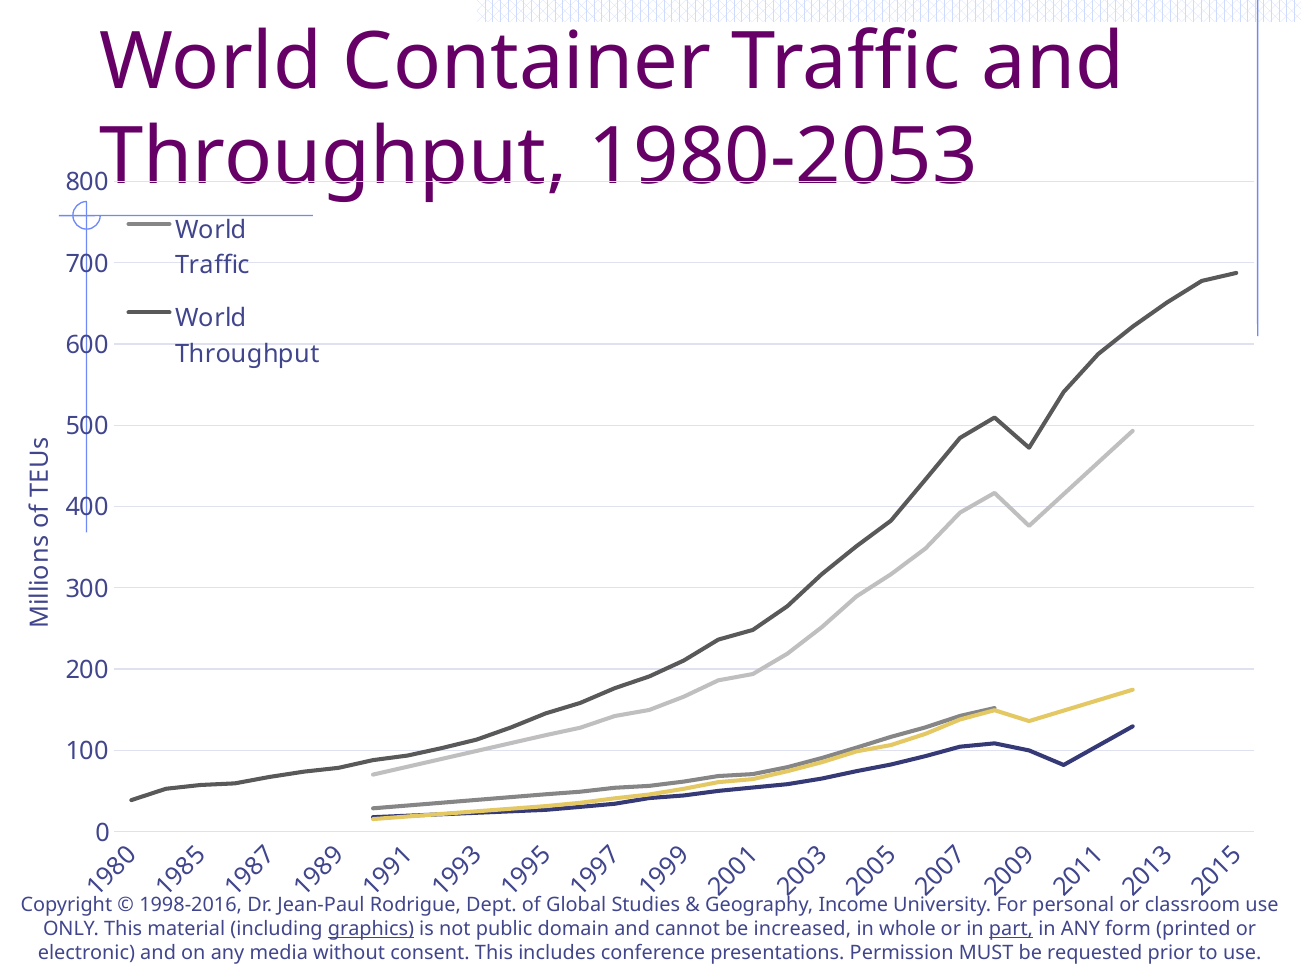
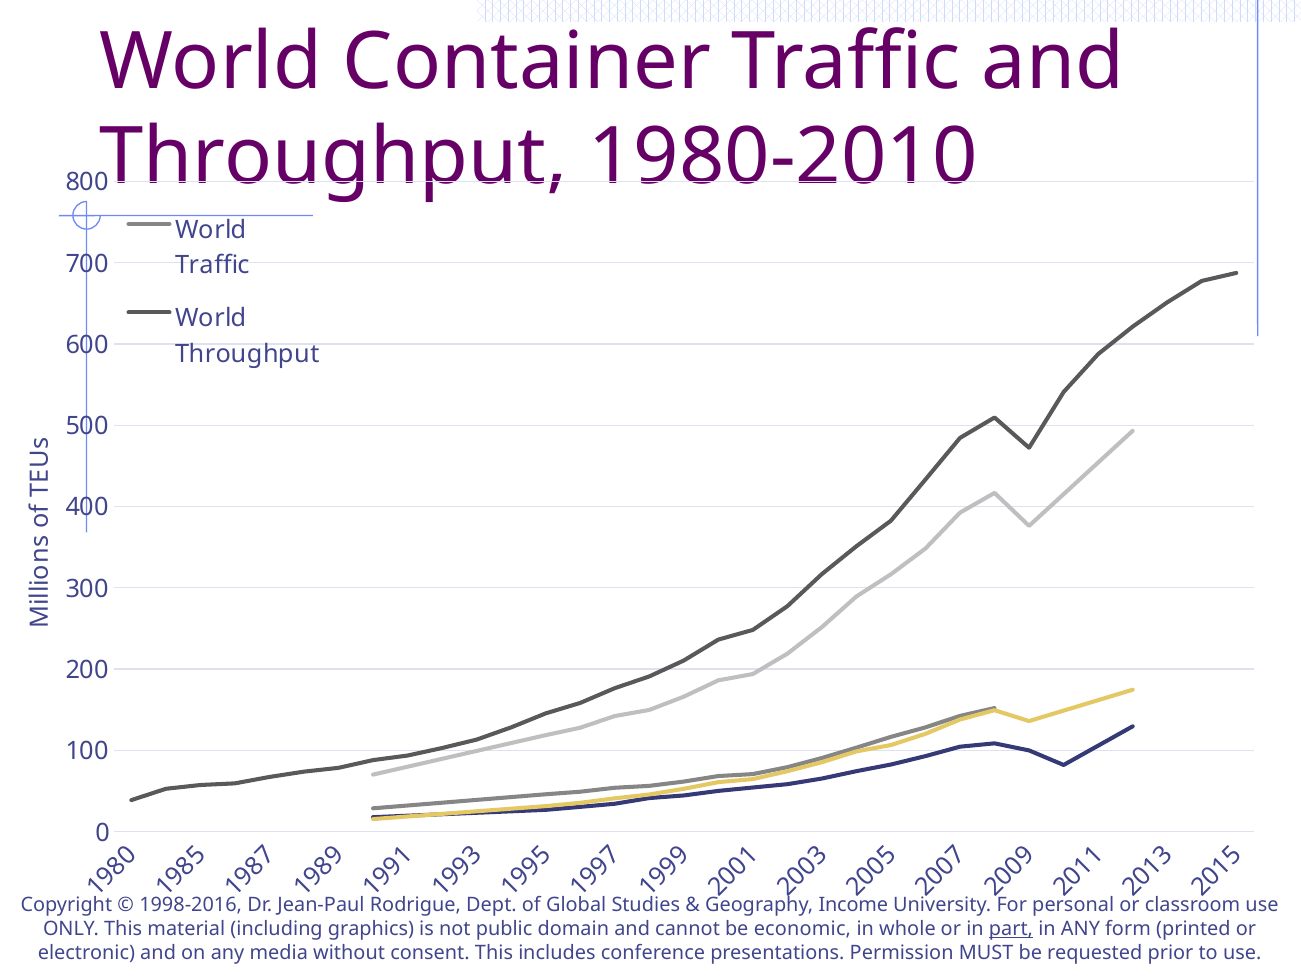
1980-2053: 1980-2053 -> 1980-2010
graphics underline: present -> none
increased: increased -> economic
